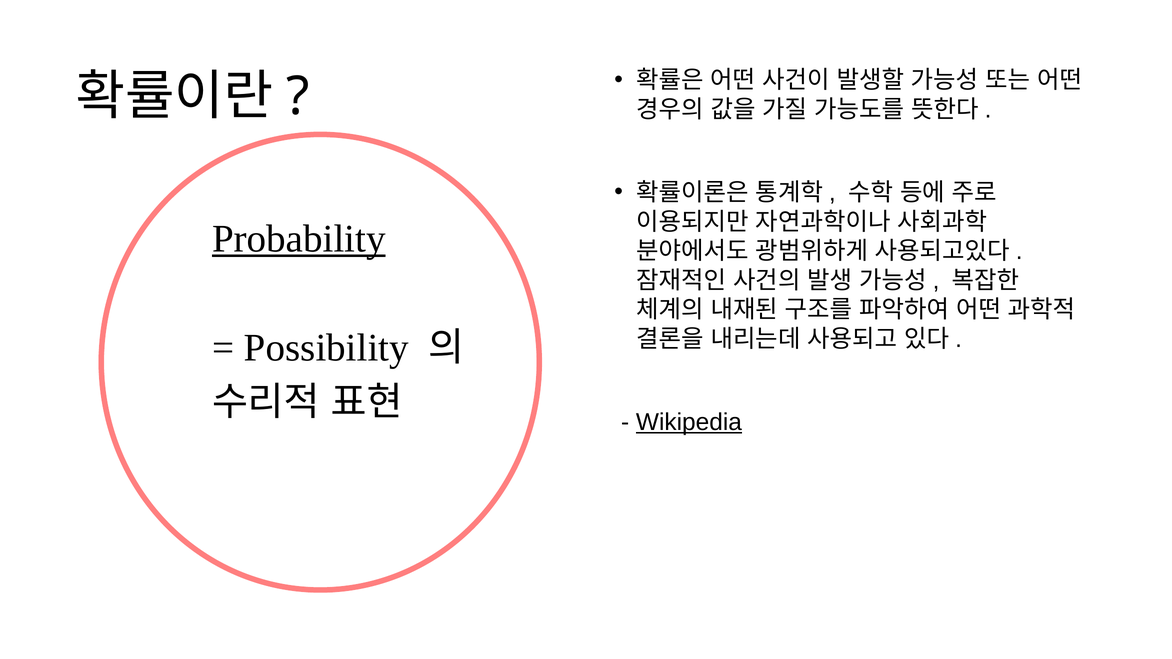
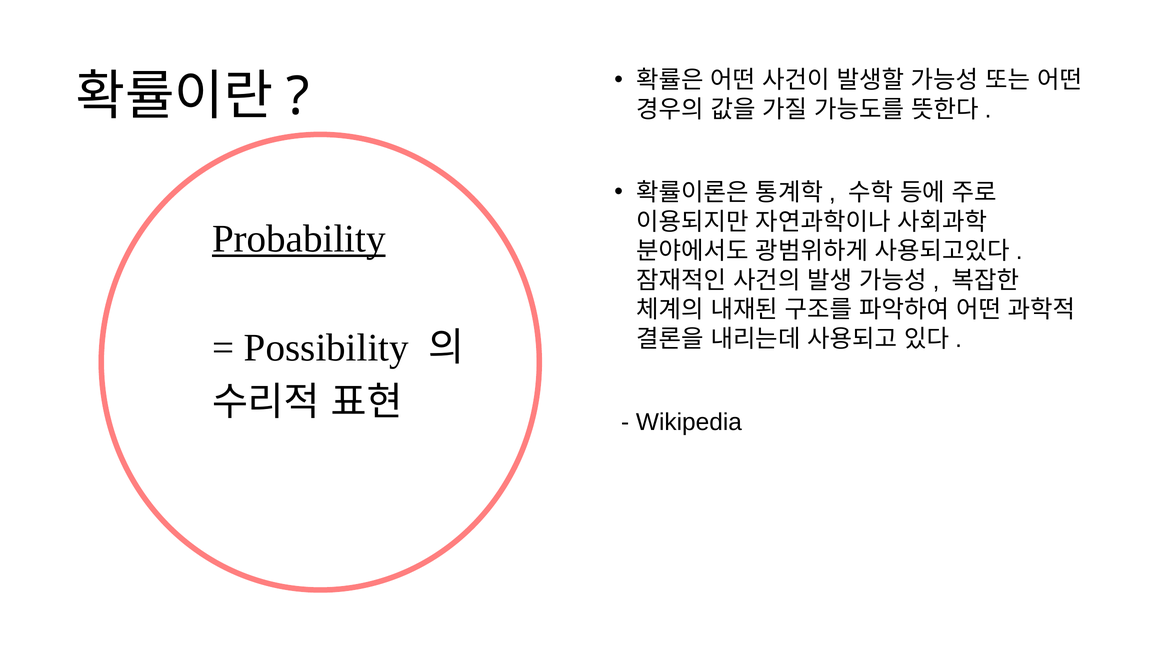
Wikipedia underline: present -> none
